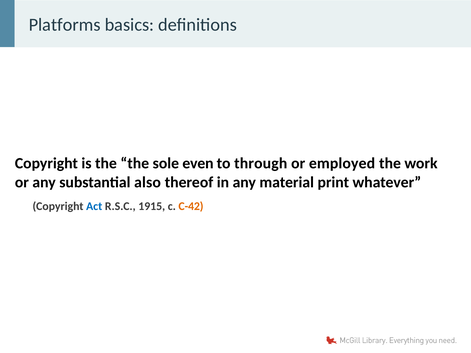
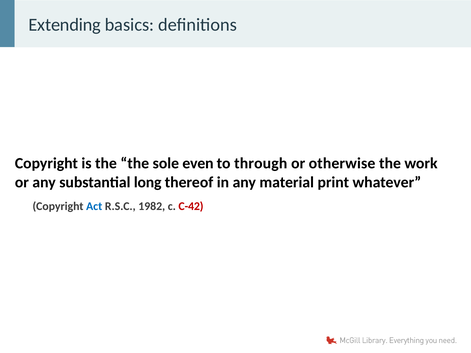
Platforms: Platforms -> Extending
employed: employed -> otherwise
also: also -> long
1915: 1915 -> 1982
C-42 colour: orange -> red
